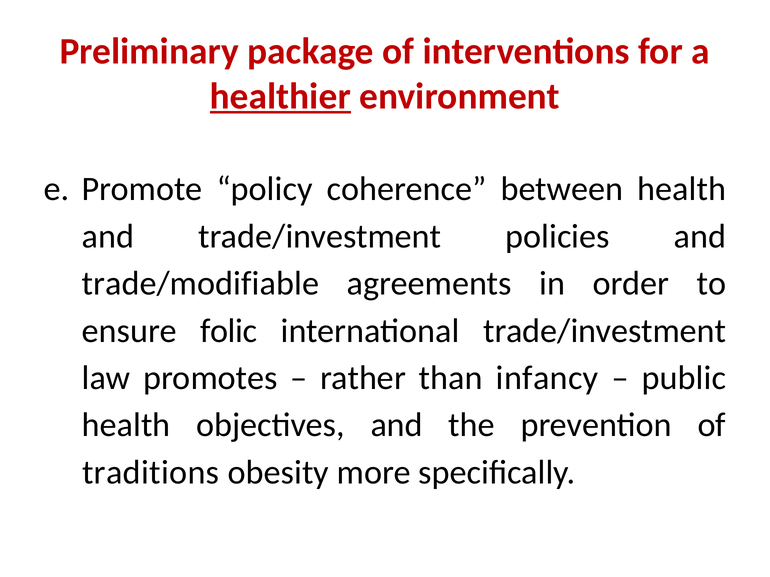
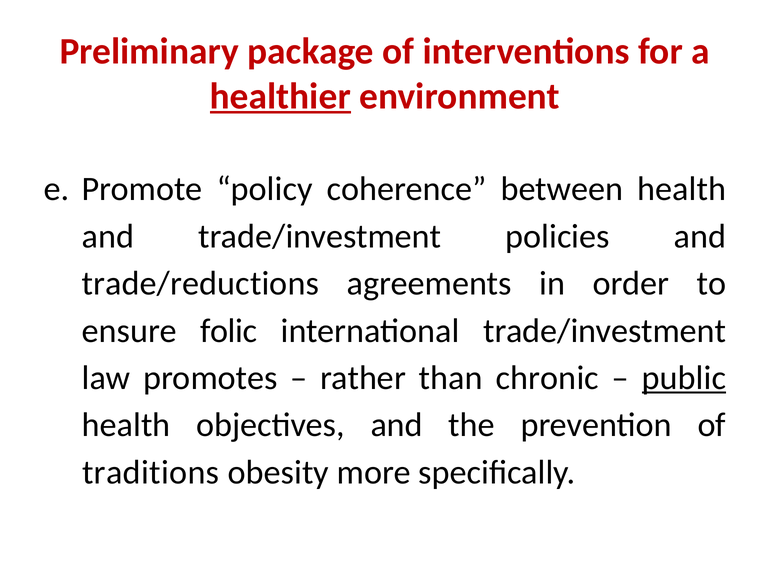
trade/modifiable: trade/modifiable -> trade/reductions
infancy: infancy -> chronic
public underline: none -> present
